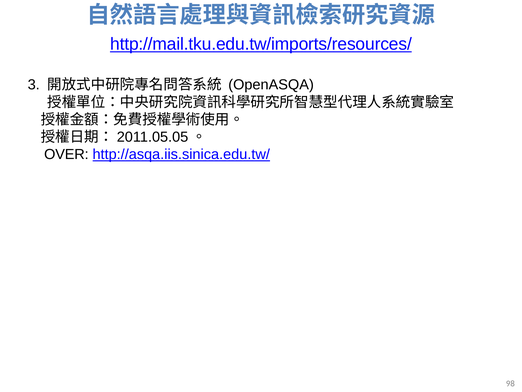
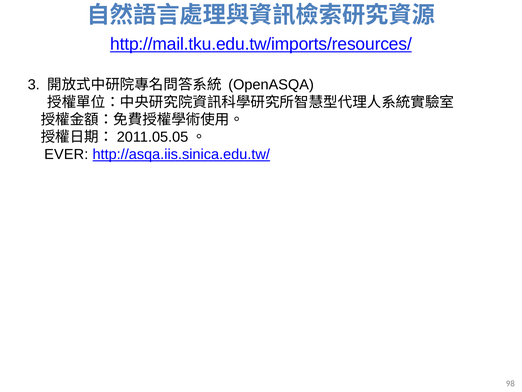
OVER: OVER -> EVER
